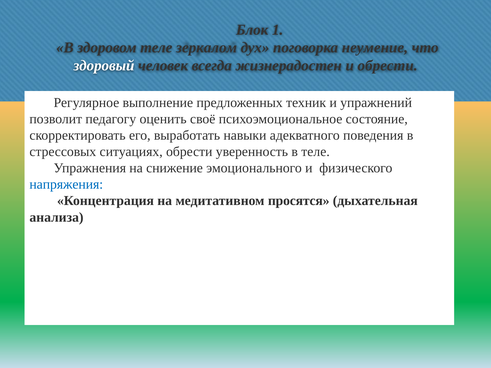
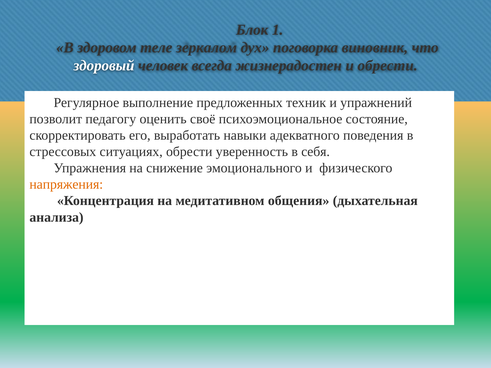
неумение: неумение -> виновник
в теле: теле -> себя
напряжения colour: blue -> orange
просятся: просятся -> общения
